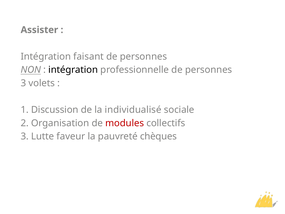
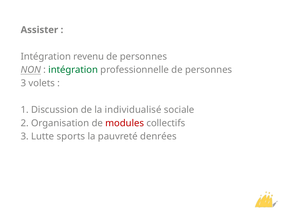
faisant: faisant -> revenu
intégration at (73, 70) colour: black -> green
faveur: faveur -> sports
chèques: chèques -> denrées
